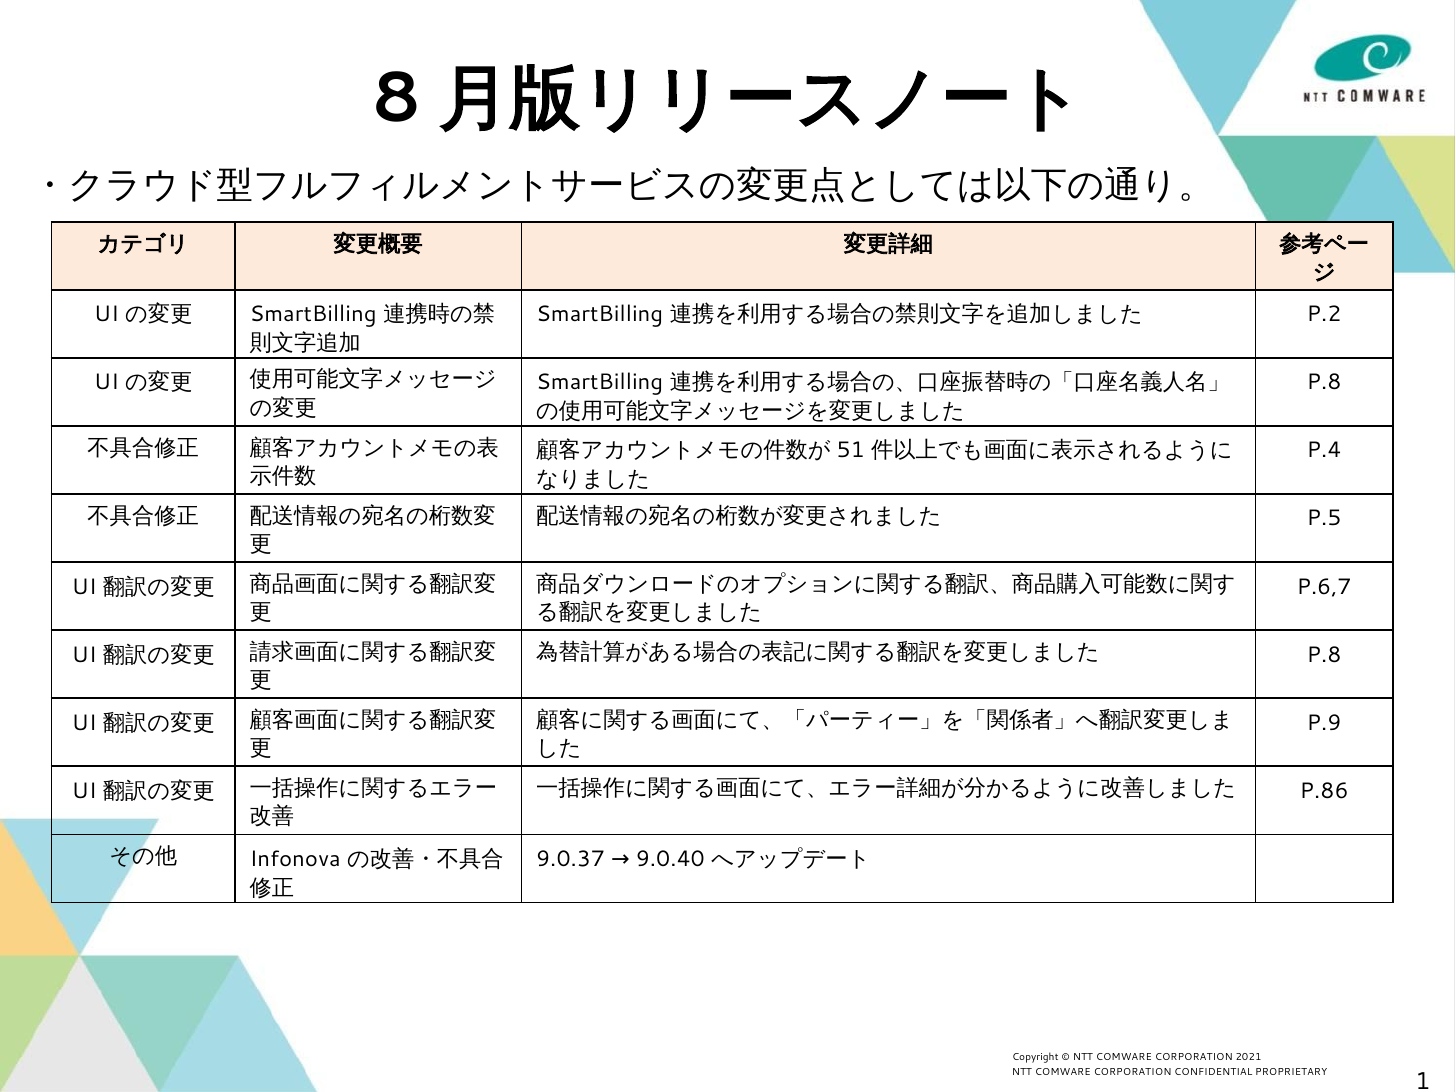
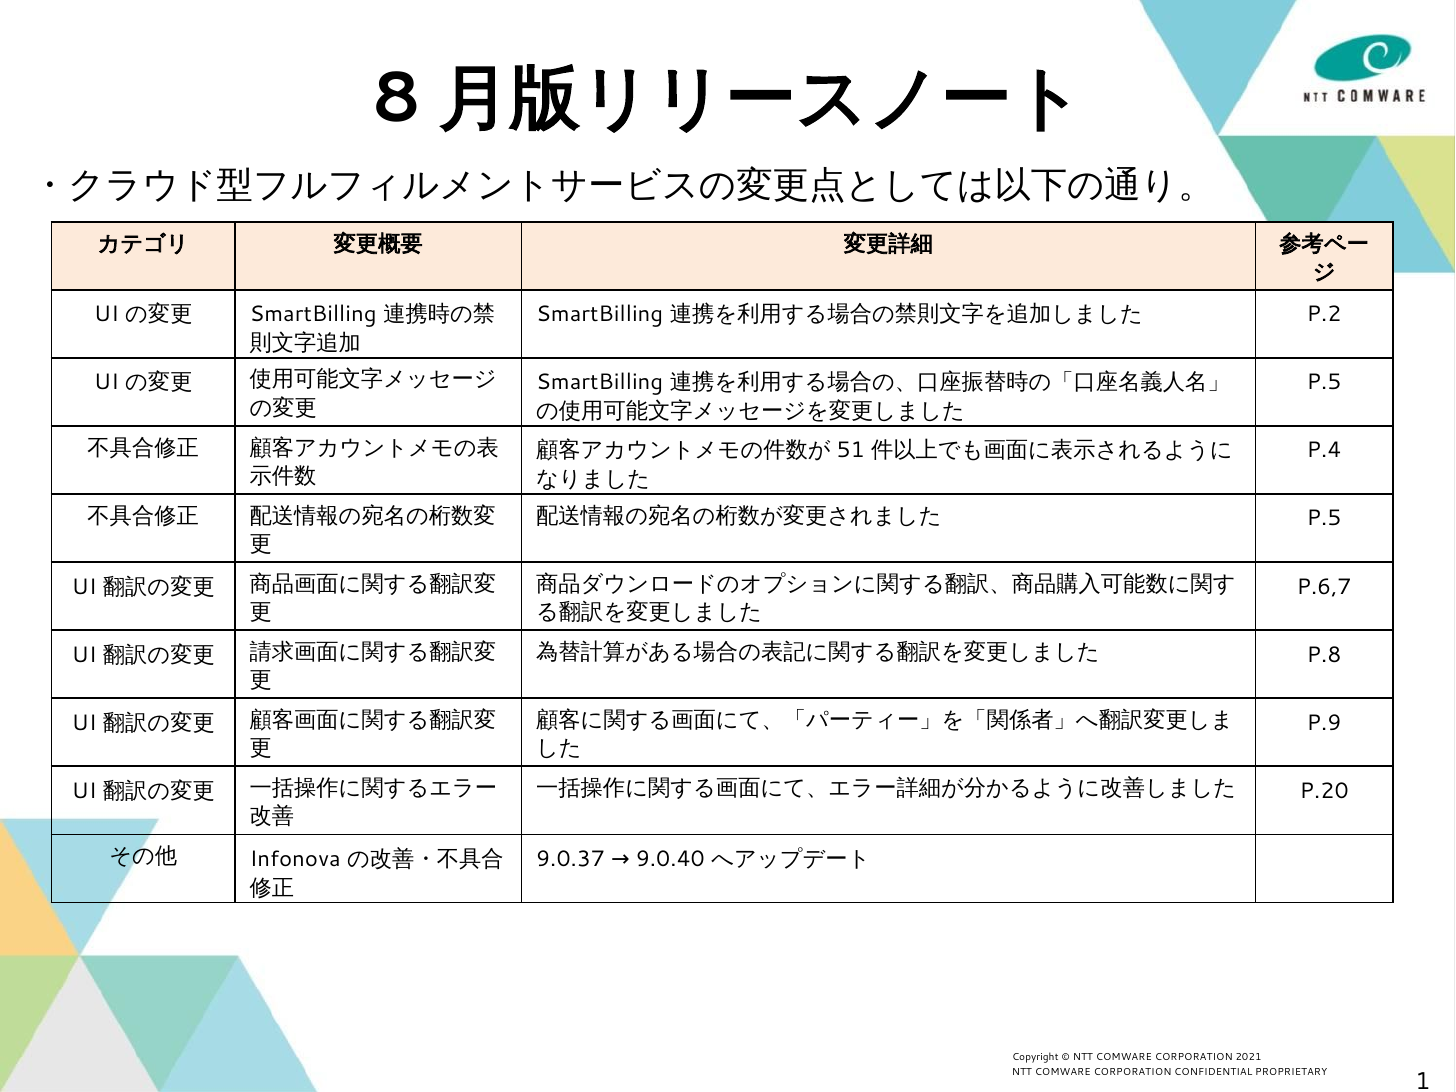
P.8 at (1324, 383): P.8 -> P.5
P.86: P.86 -> P.20
